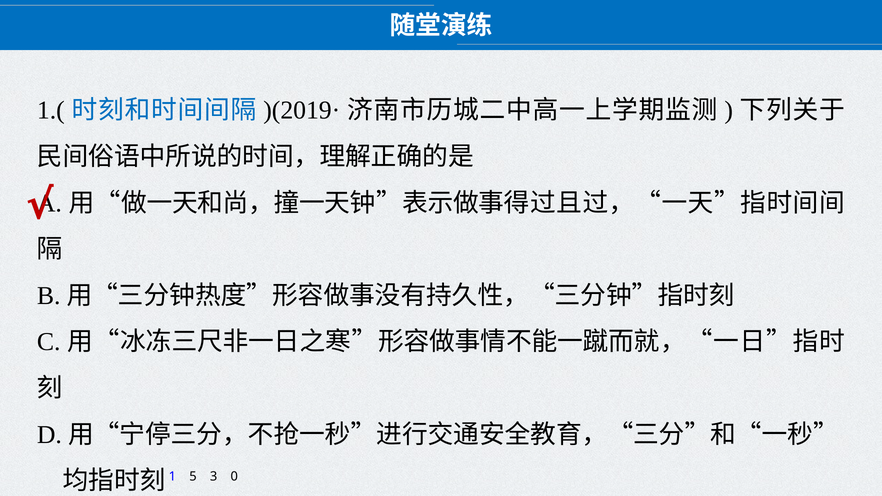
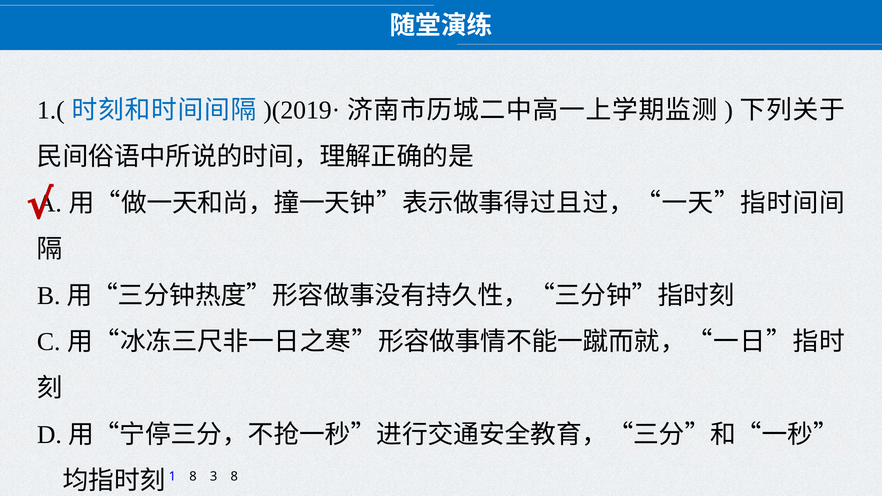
1 5: 5 -> 8
3 0: 0 -> 8
